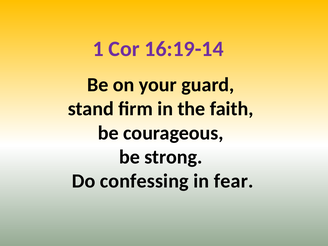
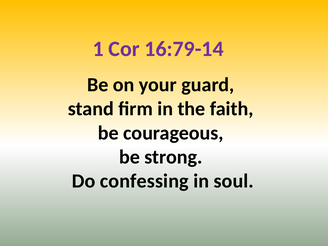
16:19-14: 16:19-14 -> 16:79-14
fear: fear -> soul
